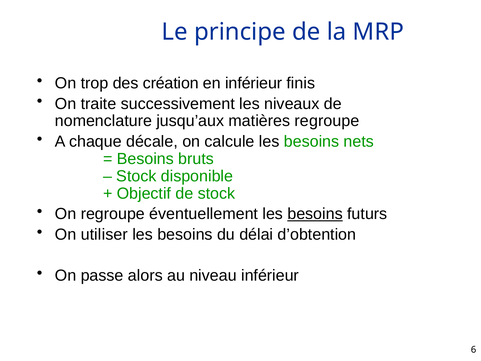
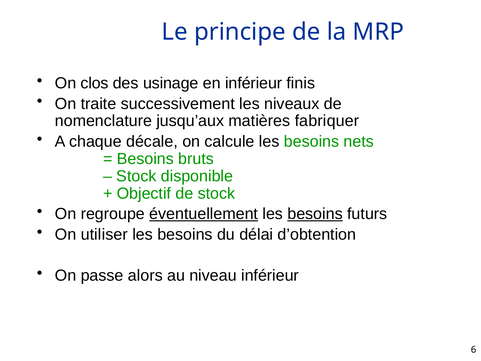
trop: trop -> clos
création: création -> usinage
matières regroupe: regroupe -> fabriquer
éventuellement underline: none -> present
